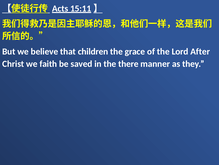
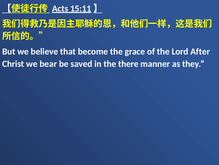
children: children -> become
faith: faith -> bear
